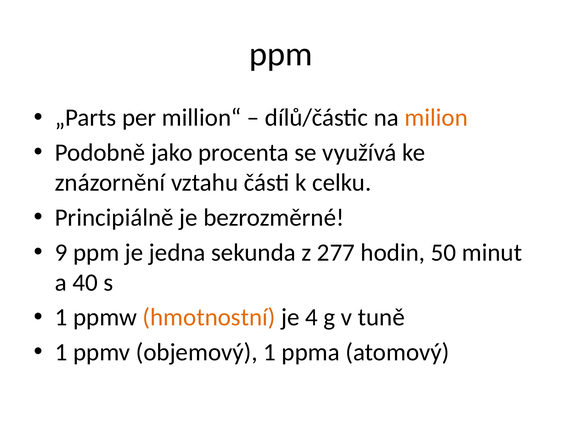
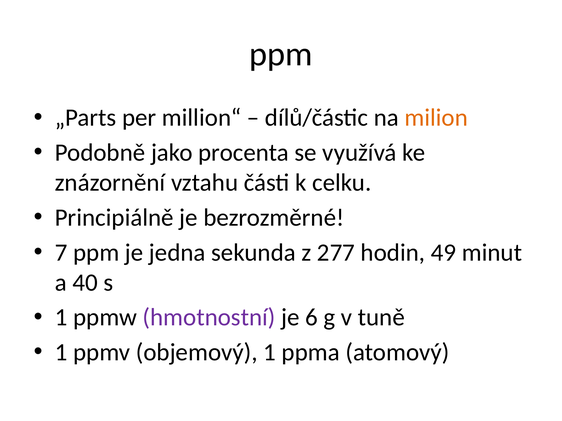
9: 9 -> 7
50: 50 -> 49
hmotnostní colour: orange -> purple
4: 4 -> 6
